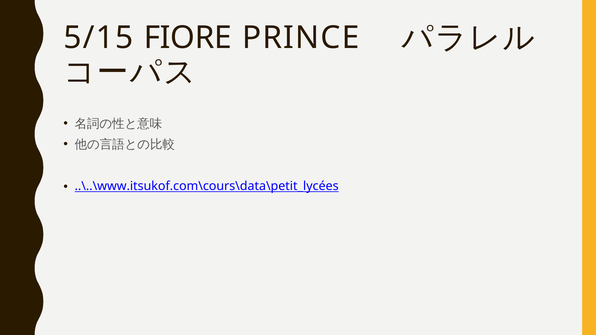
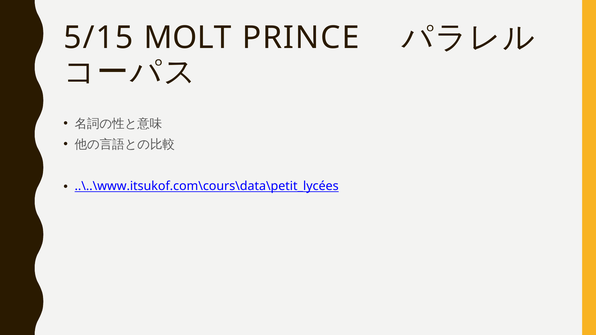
FIORE: FIORE -> MOLT
